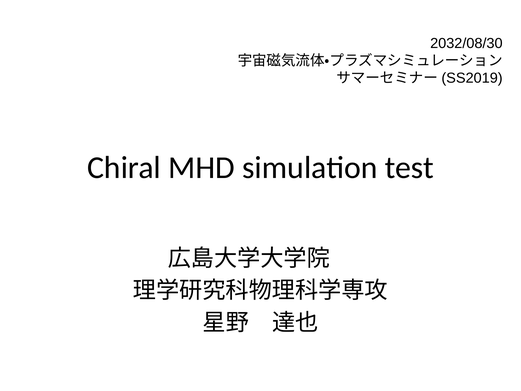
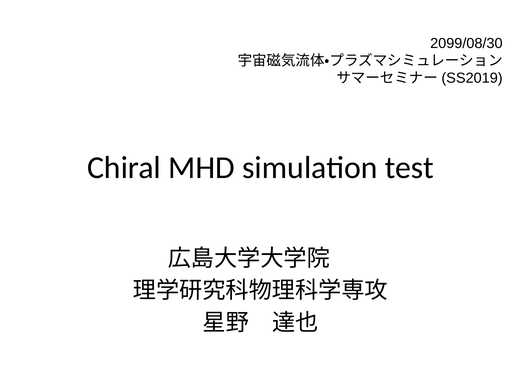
2032/08/30: 2032/08/30 -> 2099/08/30
